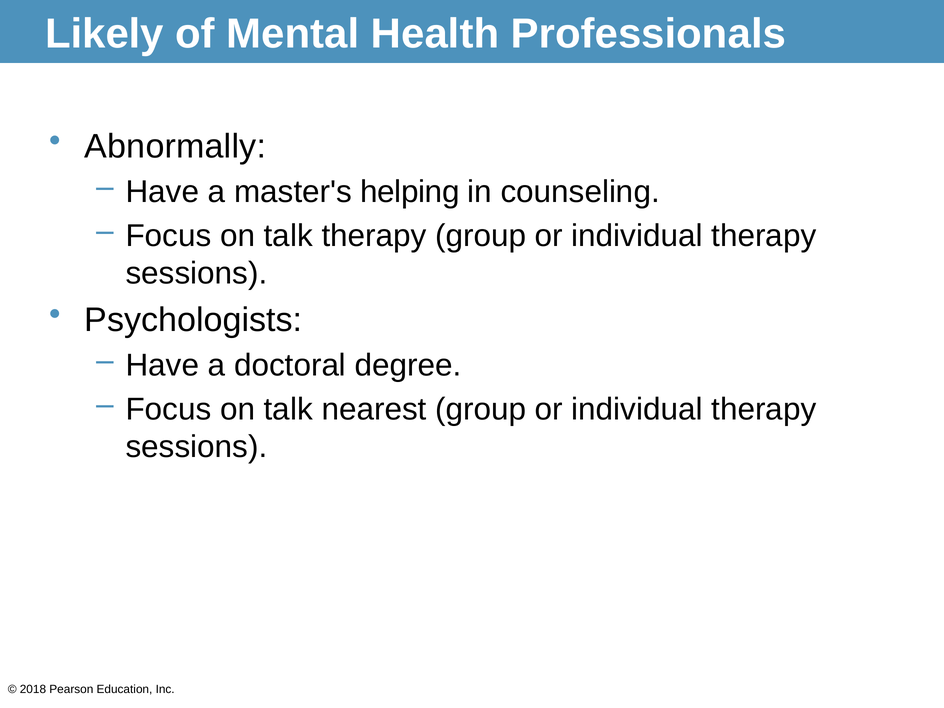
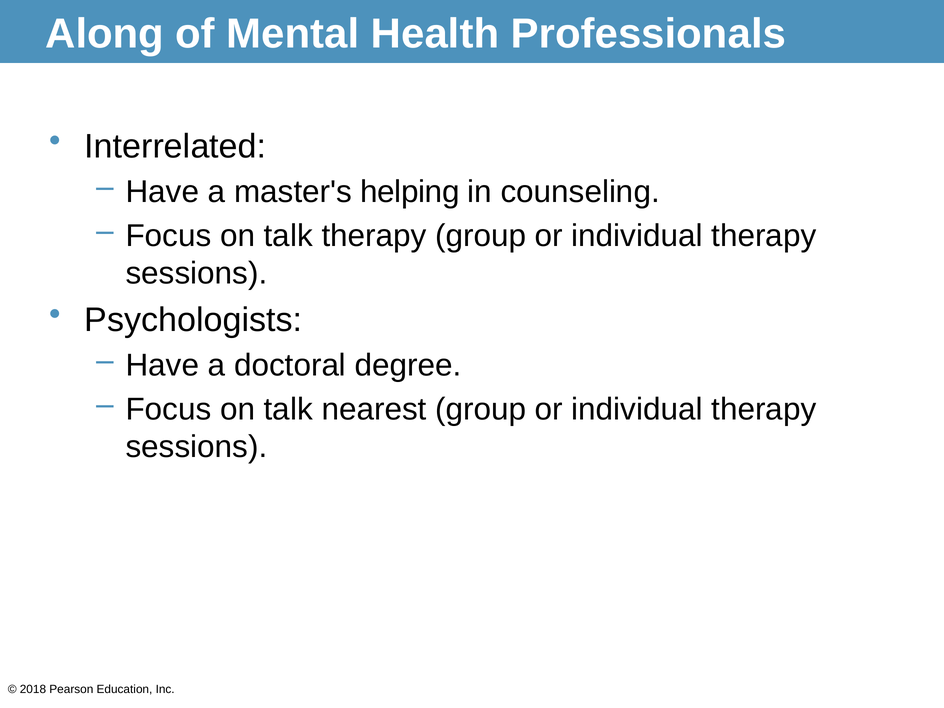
Likely: Likely -> Along
Abnormally: Abnormally -> Interrelated
